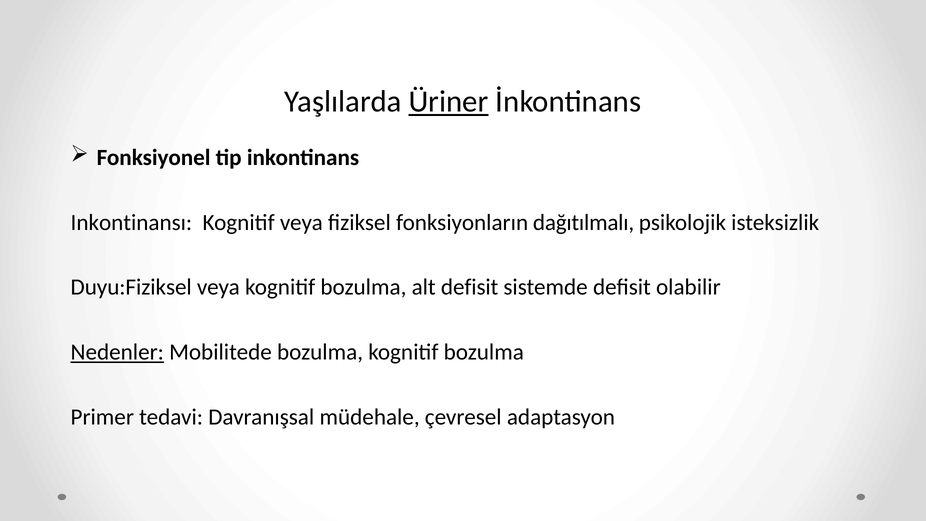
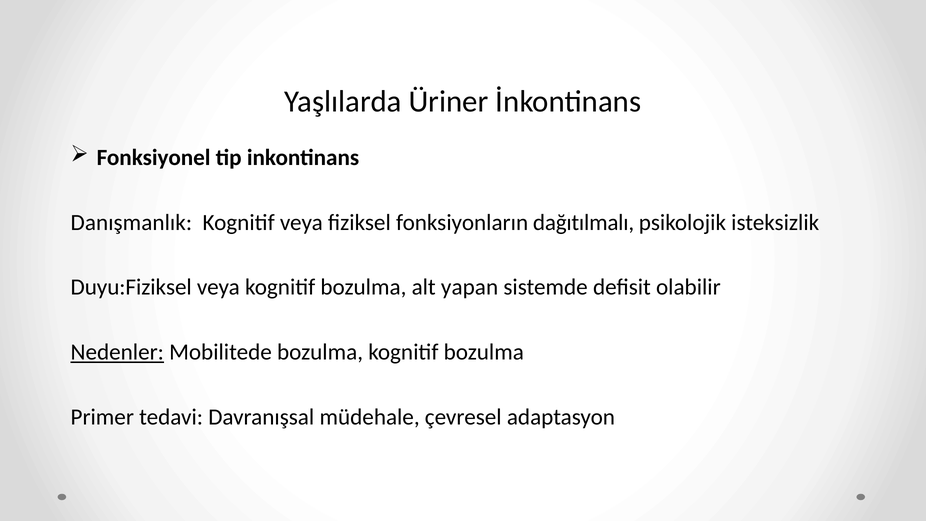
Üriner underline: present -> none
Inkontinansı: Inkontinansı -> Danışmanlık
alt defisit: defisit -> yapan
